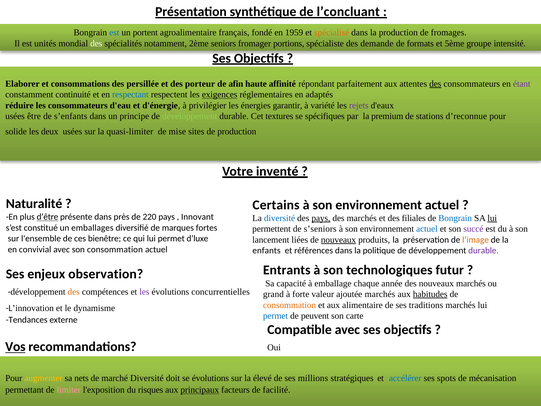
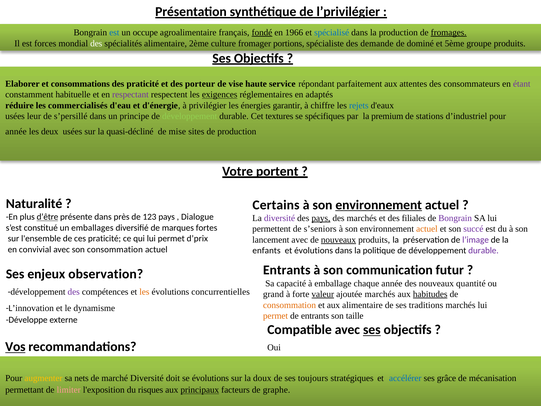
l’concluant: l’concluant -> l’privilégier
portent: portent -> occupe
fondé underline: none -> present
1959: 1959 -> 1966
spécialisé colour: orange -> blue
fromages underline: none -> present
unités: unités -> forces
spécialités notamment: notamment -> alimentaire
seniors: seniors -> culture
formats: formats -> dominé
groupe intensité: intensité -> produits
des persillée: persillée -> praticité
afin: afin -> vise
affinité: affinité -> service
des at (435, 84) underline: present -> none
continuité: continuité -> habituelle
respectant colour: blue -> purple
les consommateurs: consommateurs -> commercialisés
variété: variété -> chiffre
rejets colour: purple -> blue
être: être -> leur
s’enfants: s’enfants -> s’persillé
d’reconnue: d’reconnue -> d’industriel
solide at (16, 132): solide -> année
quasi-limiter: quasi-limiter -> quasi-décliné
inventé: inventé -> portent
environnement at (379, 205) underline: none -> present
220: 220 -> 123
Innovant: Innovant -> Dialogue
diversité at (280, 218) colour: blue -> purple
Bongrain at (455, 218) colour: blue -> purple
lui at (492, 218) underline: present -> none
actuel at (427, 229) colour: blue -> orange
ces bienêtre: bienêtre -> praticité
d’luxe: d’luxe -> d’prix
lancement liées: liées -> avec
l’image colour: orange -> purple
et références: références -> évolutions
technologiques: technologiques -> communication
nouveaux marchés: marchés -> quantité
des at (74, 292) colour: orange -> purple
les at (144, 292) colour: purple -> orange
valeur underline: none -> present
permet at (276, 316) colour: blue -> orange
de peuvent: peuvent -> entrants
carte: carte -> taille
Tendances: Tendances -> Développe
ses at (372, 330) underline: none -> present
élevé: élevé -> doux
millions: millions -> toujours
spots: spots -> grâce
facilité: facilité -> graphe
